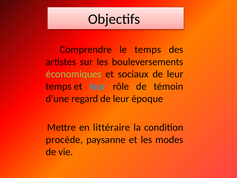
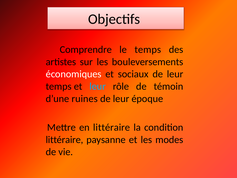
économiques colour: light green -> white
regard: regard -> ruines
procède at (64, 139): procède -> littéraire
